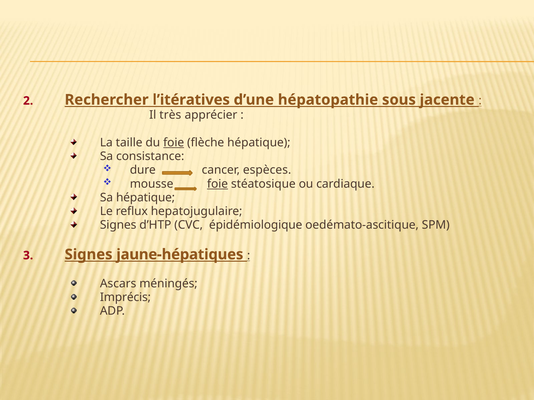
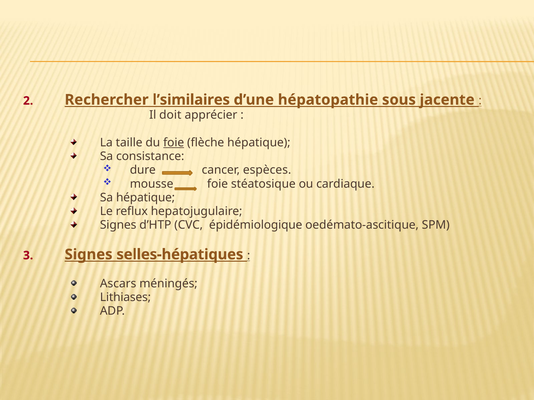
l’itératives: l’itératives -> l’similaires
très: très -> doit
foie at (218, 184) underline: present -> none
jaune-hépatiques: jaune-hépatiques -> selles-hépatiques
Imprécis: Imprécis -> Lithiases
